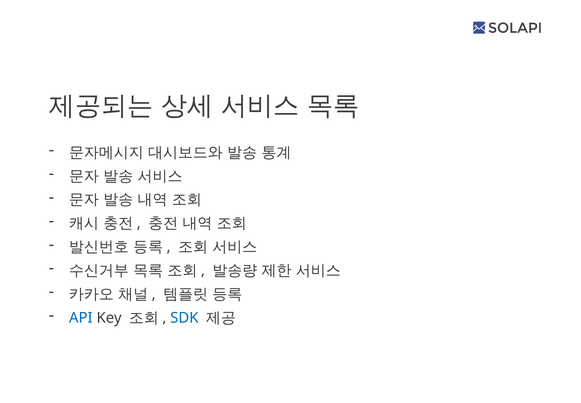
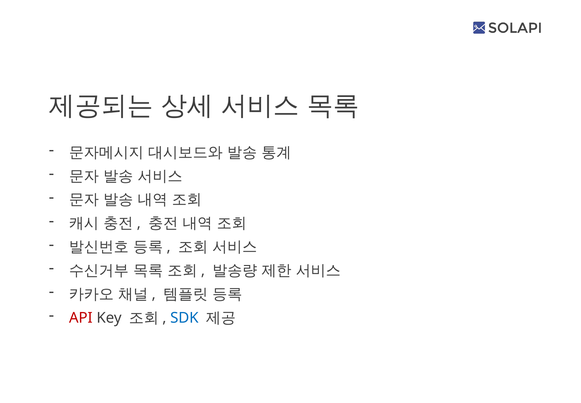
API colour: blue -> red
